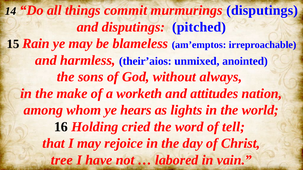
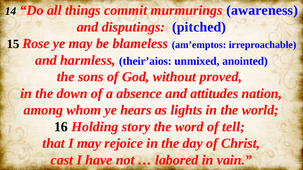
murmurings disputings: disputings -> awareness
Rain: Rain -> Rose
always: always -> proved
make: make -> down
worketh: worketh -> absence
cried: cried -> story
tree: tree -> cast
